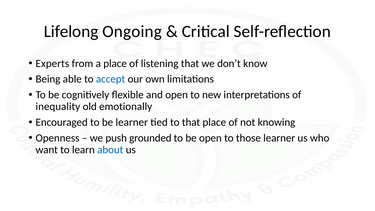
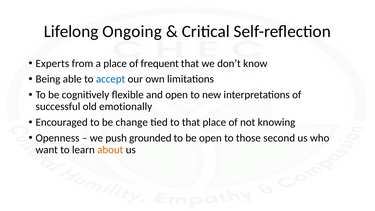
listening: listening -> frequent
inequality: inequality -> successful
be learner: learner -> change
those learner: learner -> second
about colour: blue -> orange
